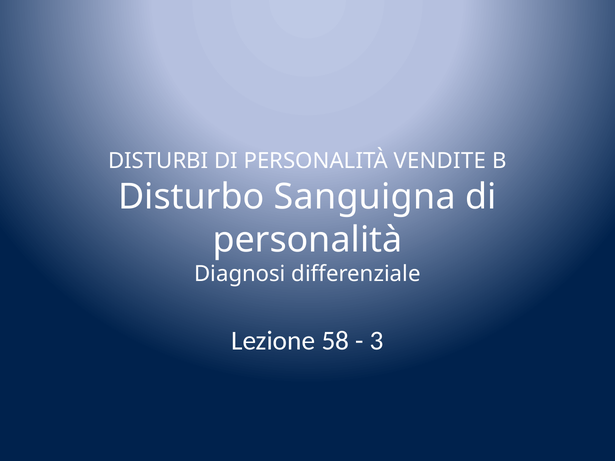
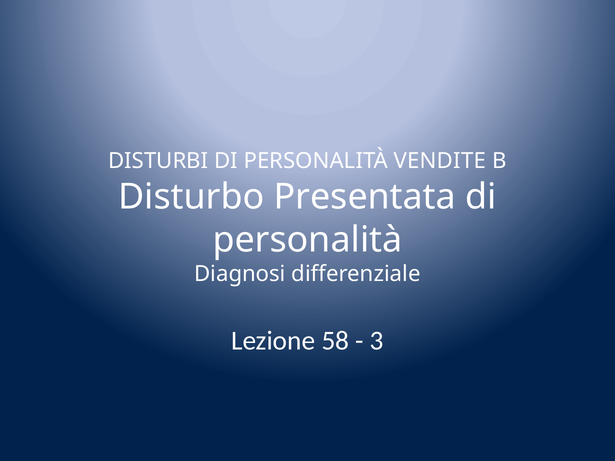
Sanguigna: Sanguigna -> Presentata
